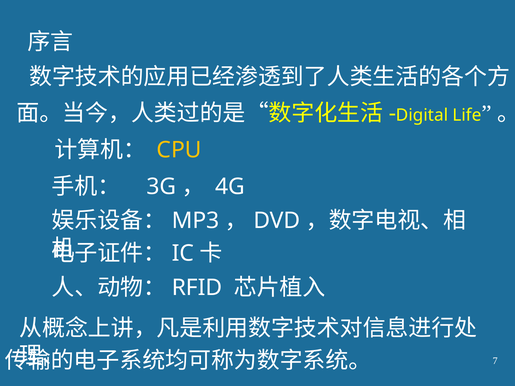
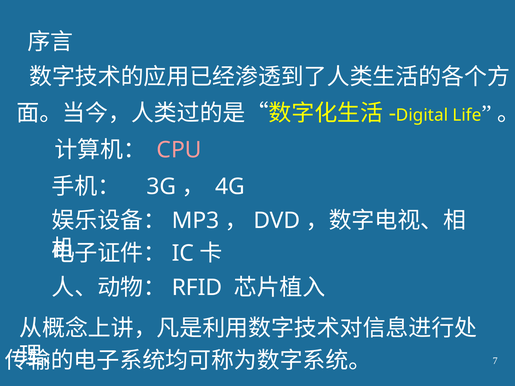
CPU colour: yellow -> pink
